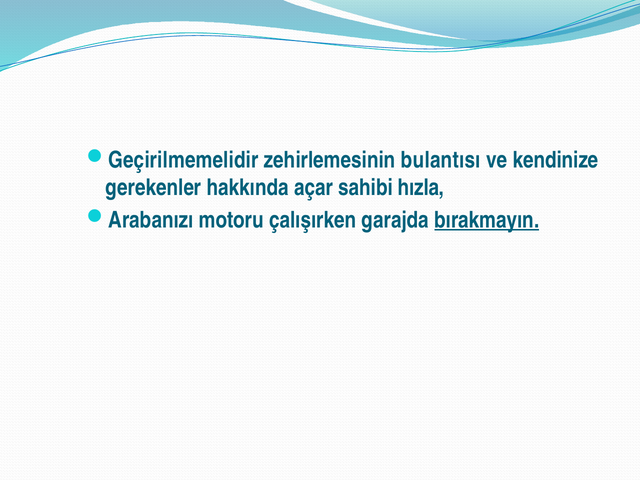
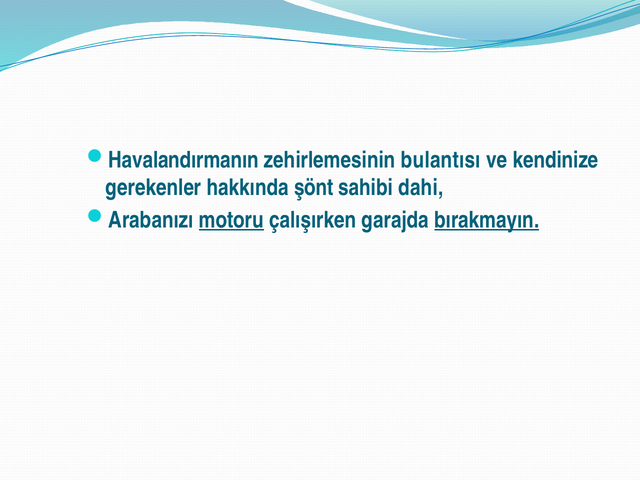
Geçirilmemelidir: Geçirilmemelidir -> Havalandırmanın
açar: açar -> şönt
hızla: hızla -> dahi
motoru underline: none -> present
